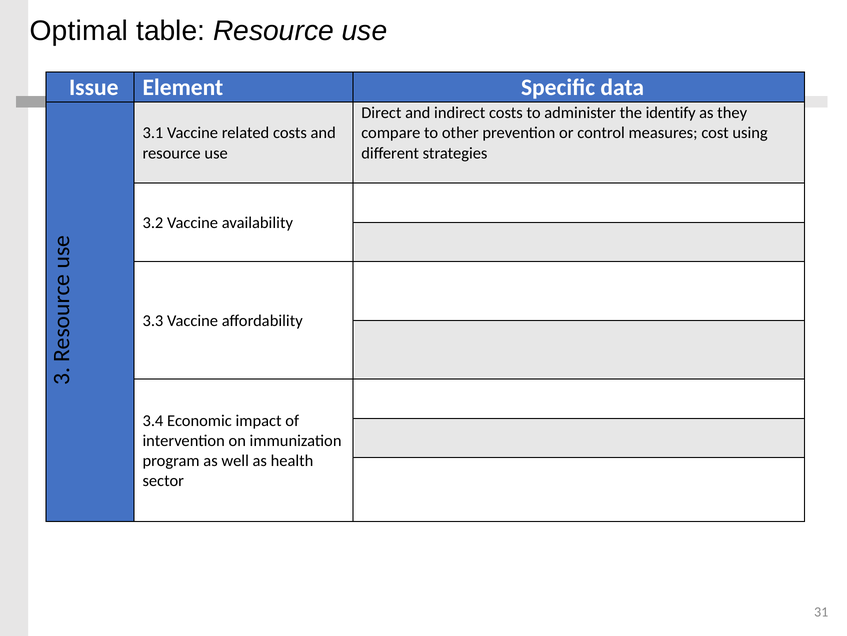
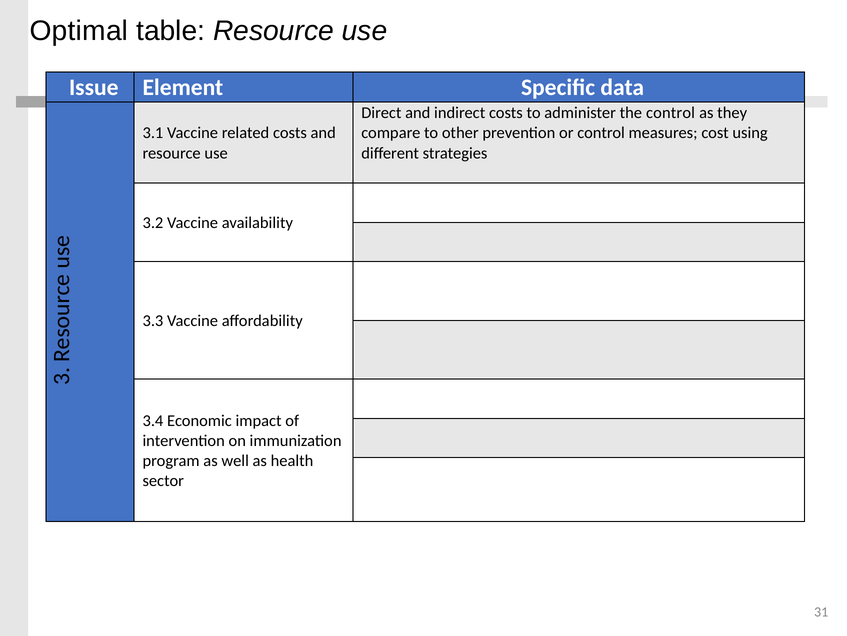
the identify: identify -> control
